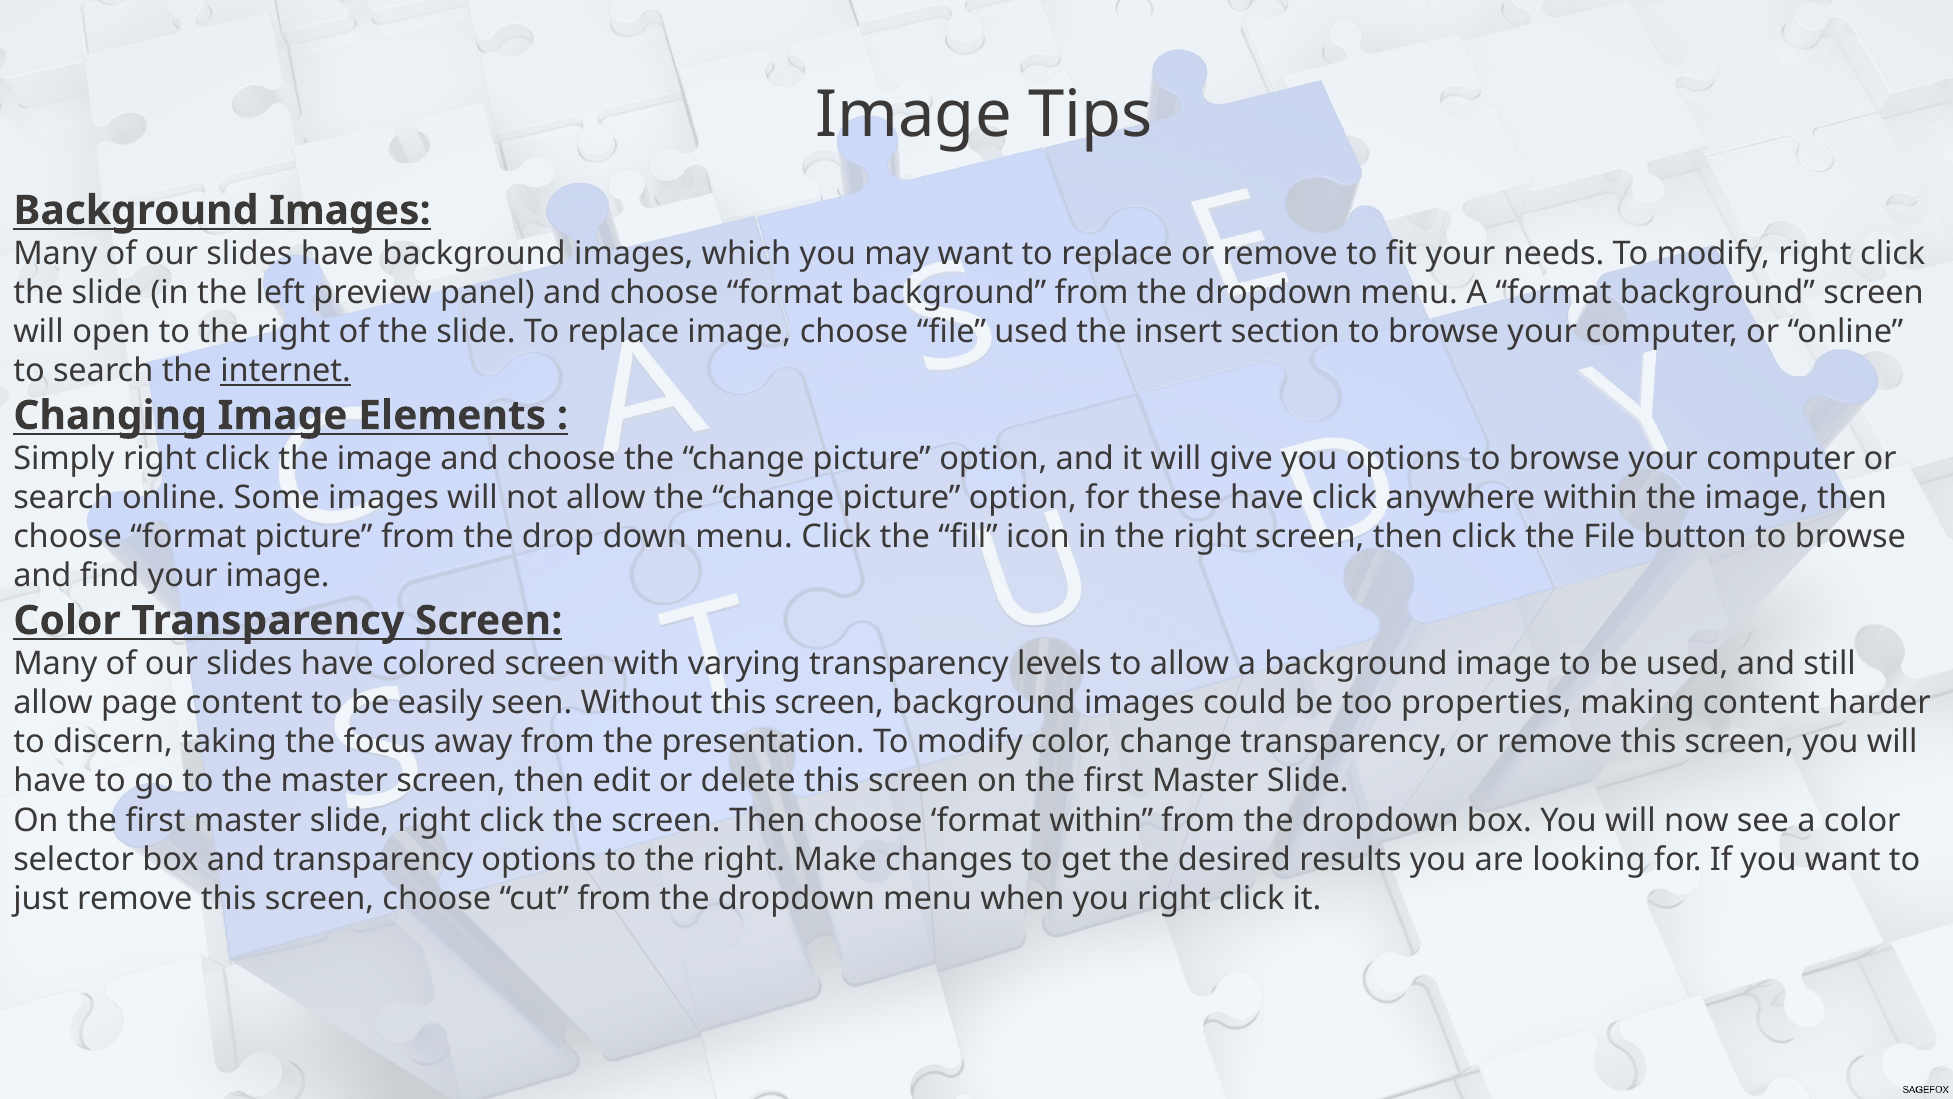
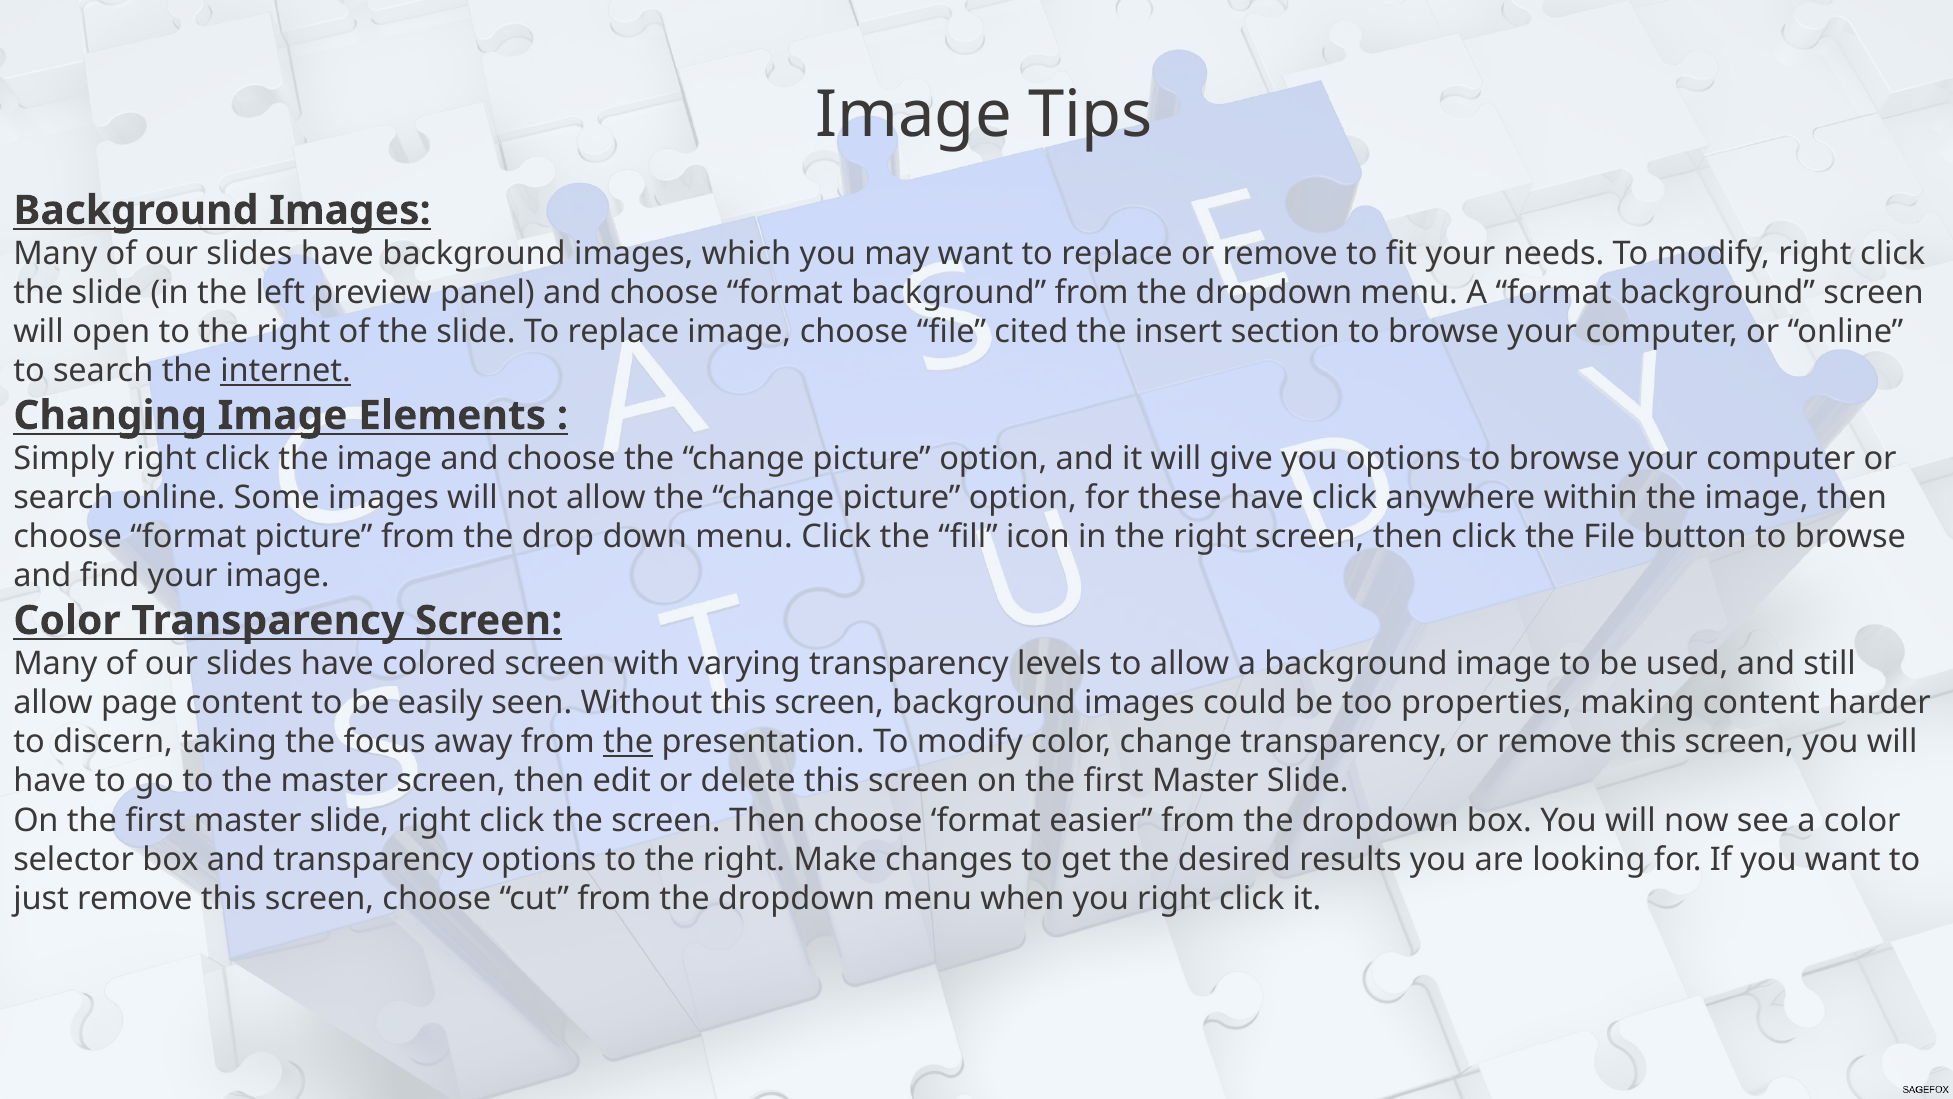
file used: used -> cited
the at (628, 742) underline: none -> present
format within: within -> easier
